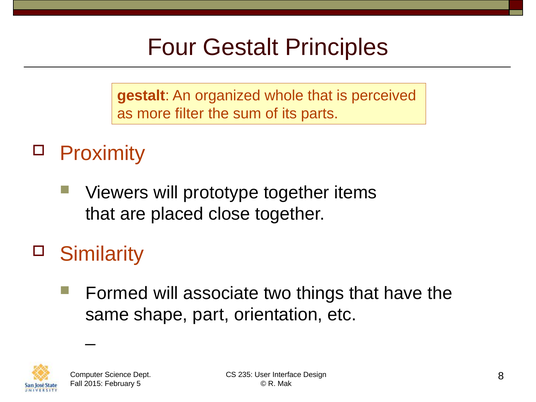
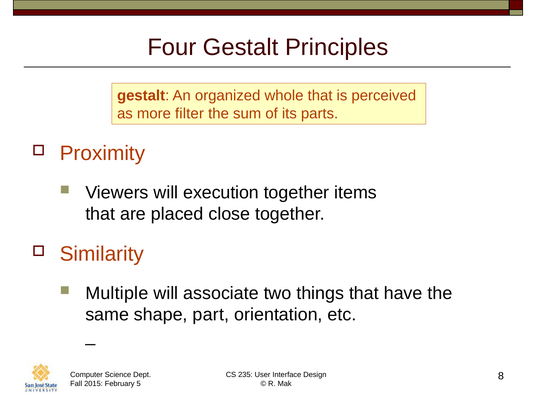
prototype: prototype -> execution
Formed: Formed -> Multiple
